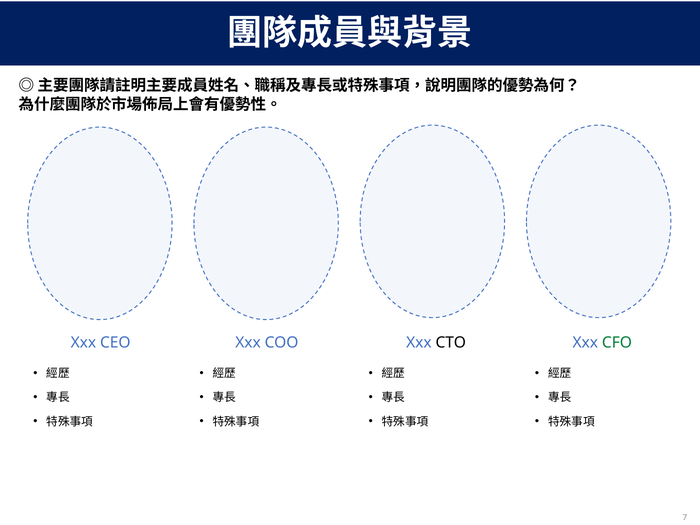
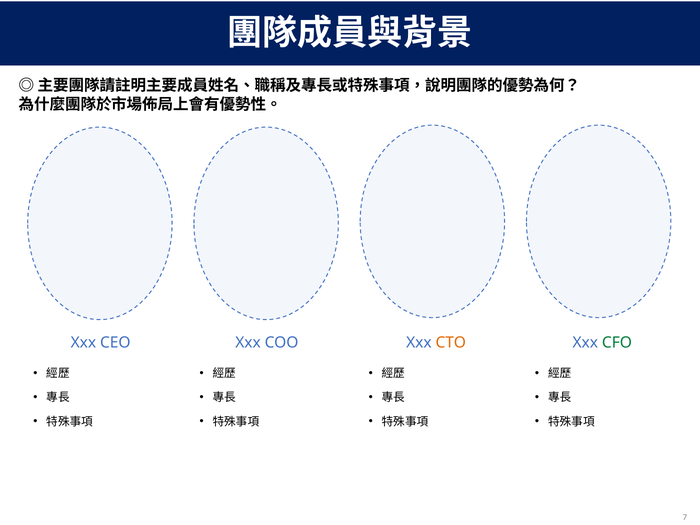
CTO colour: black -> orange
